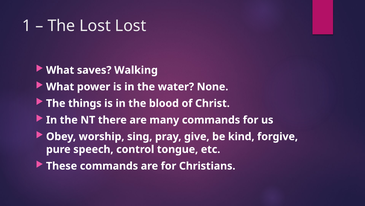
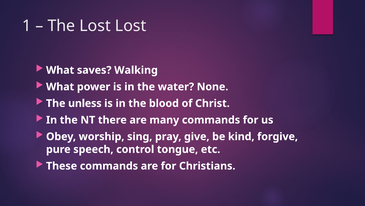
things: things -> unless
